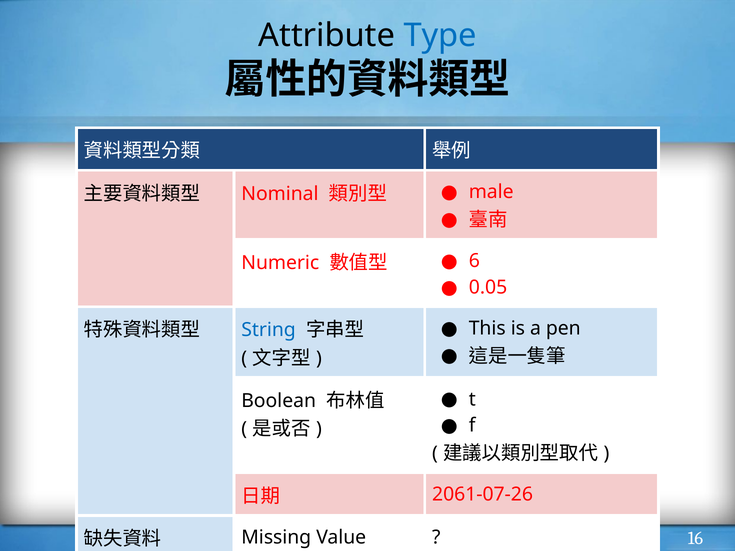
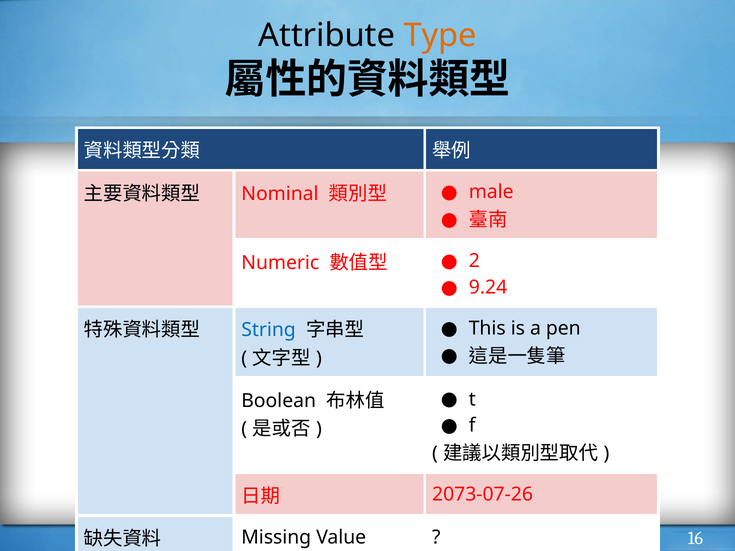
Type colour: blue -> orange
6: 6 -> 2
0.05: 0.05 -> 9.24
2061-07-26: 2061-07-26 -> 2073-07-26
